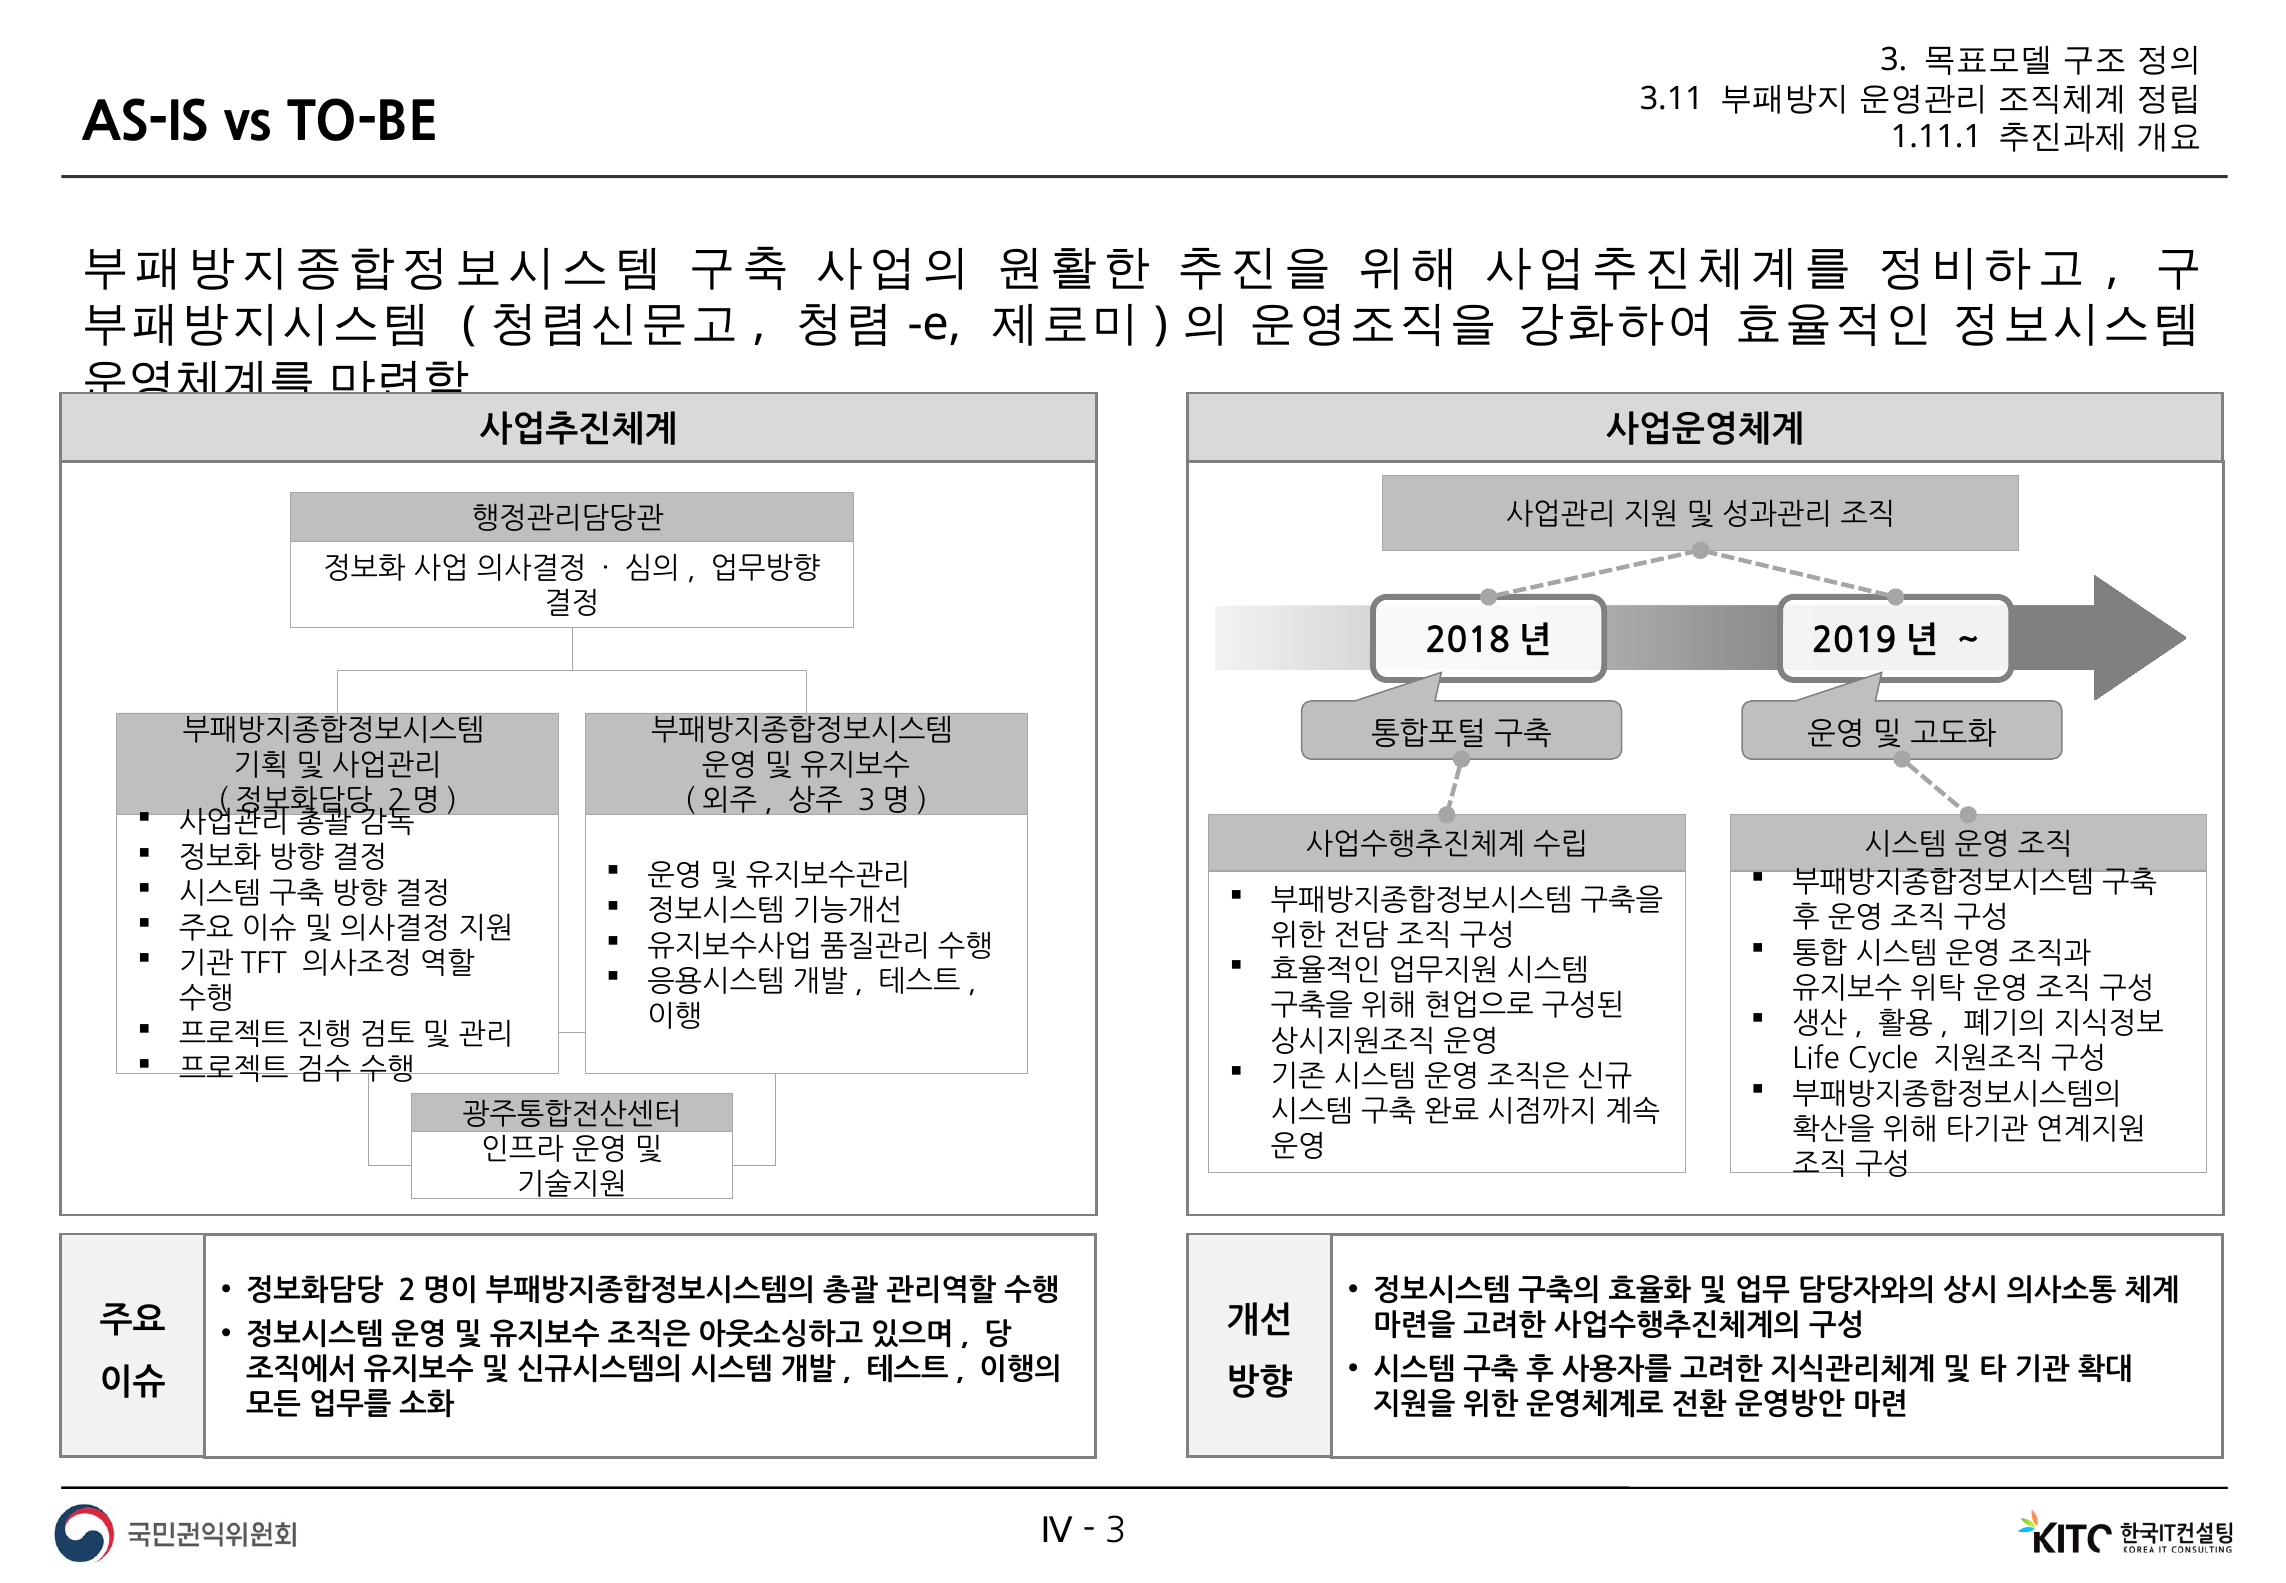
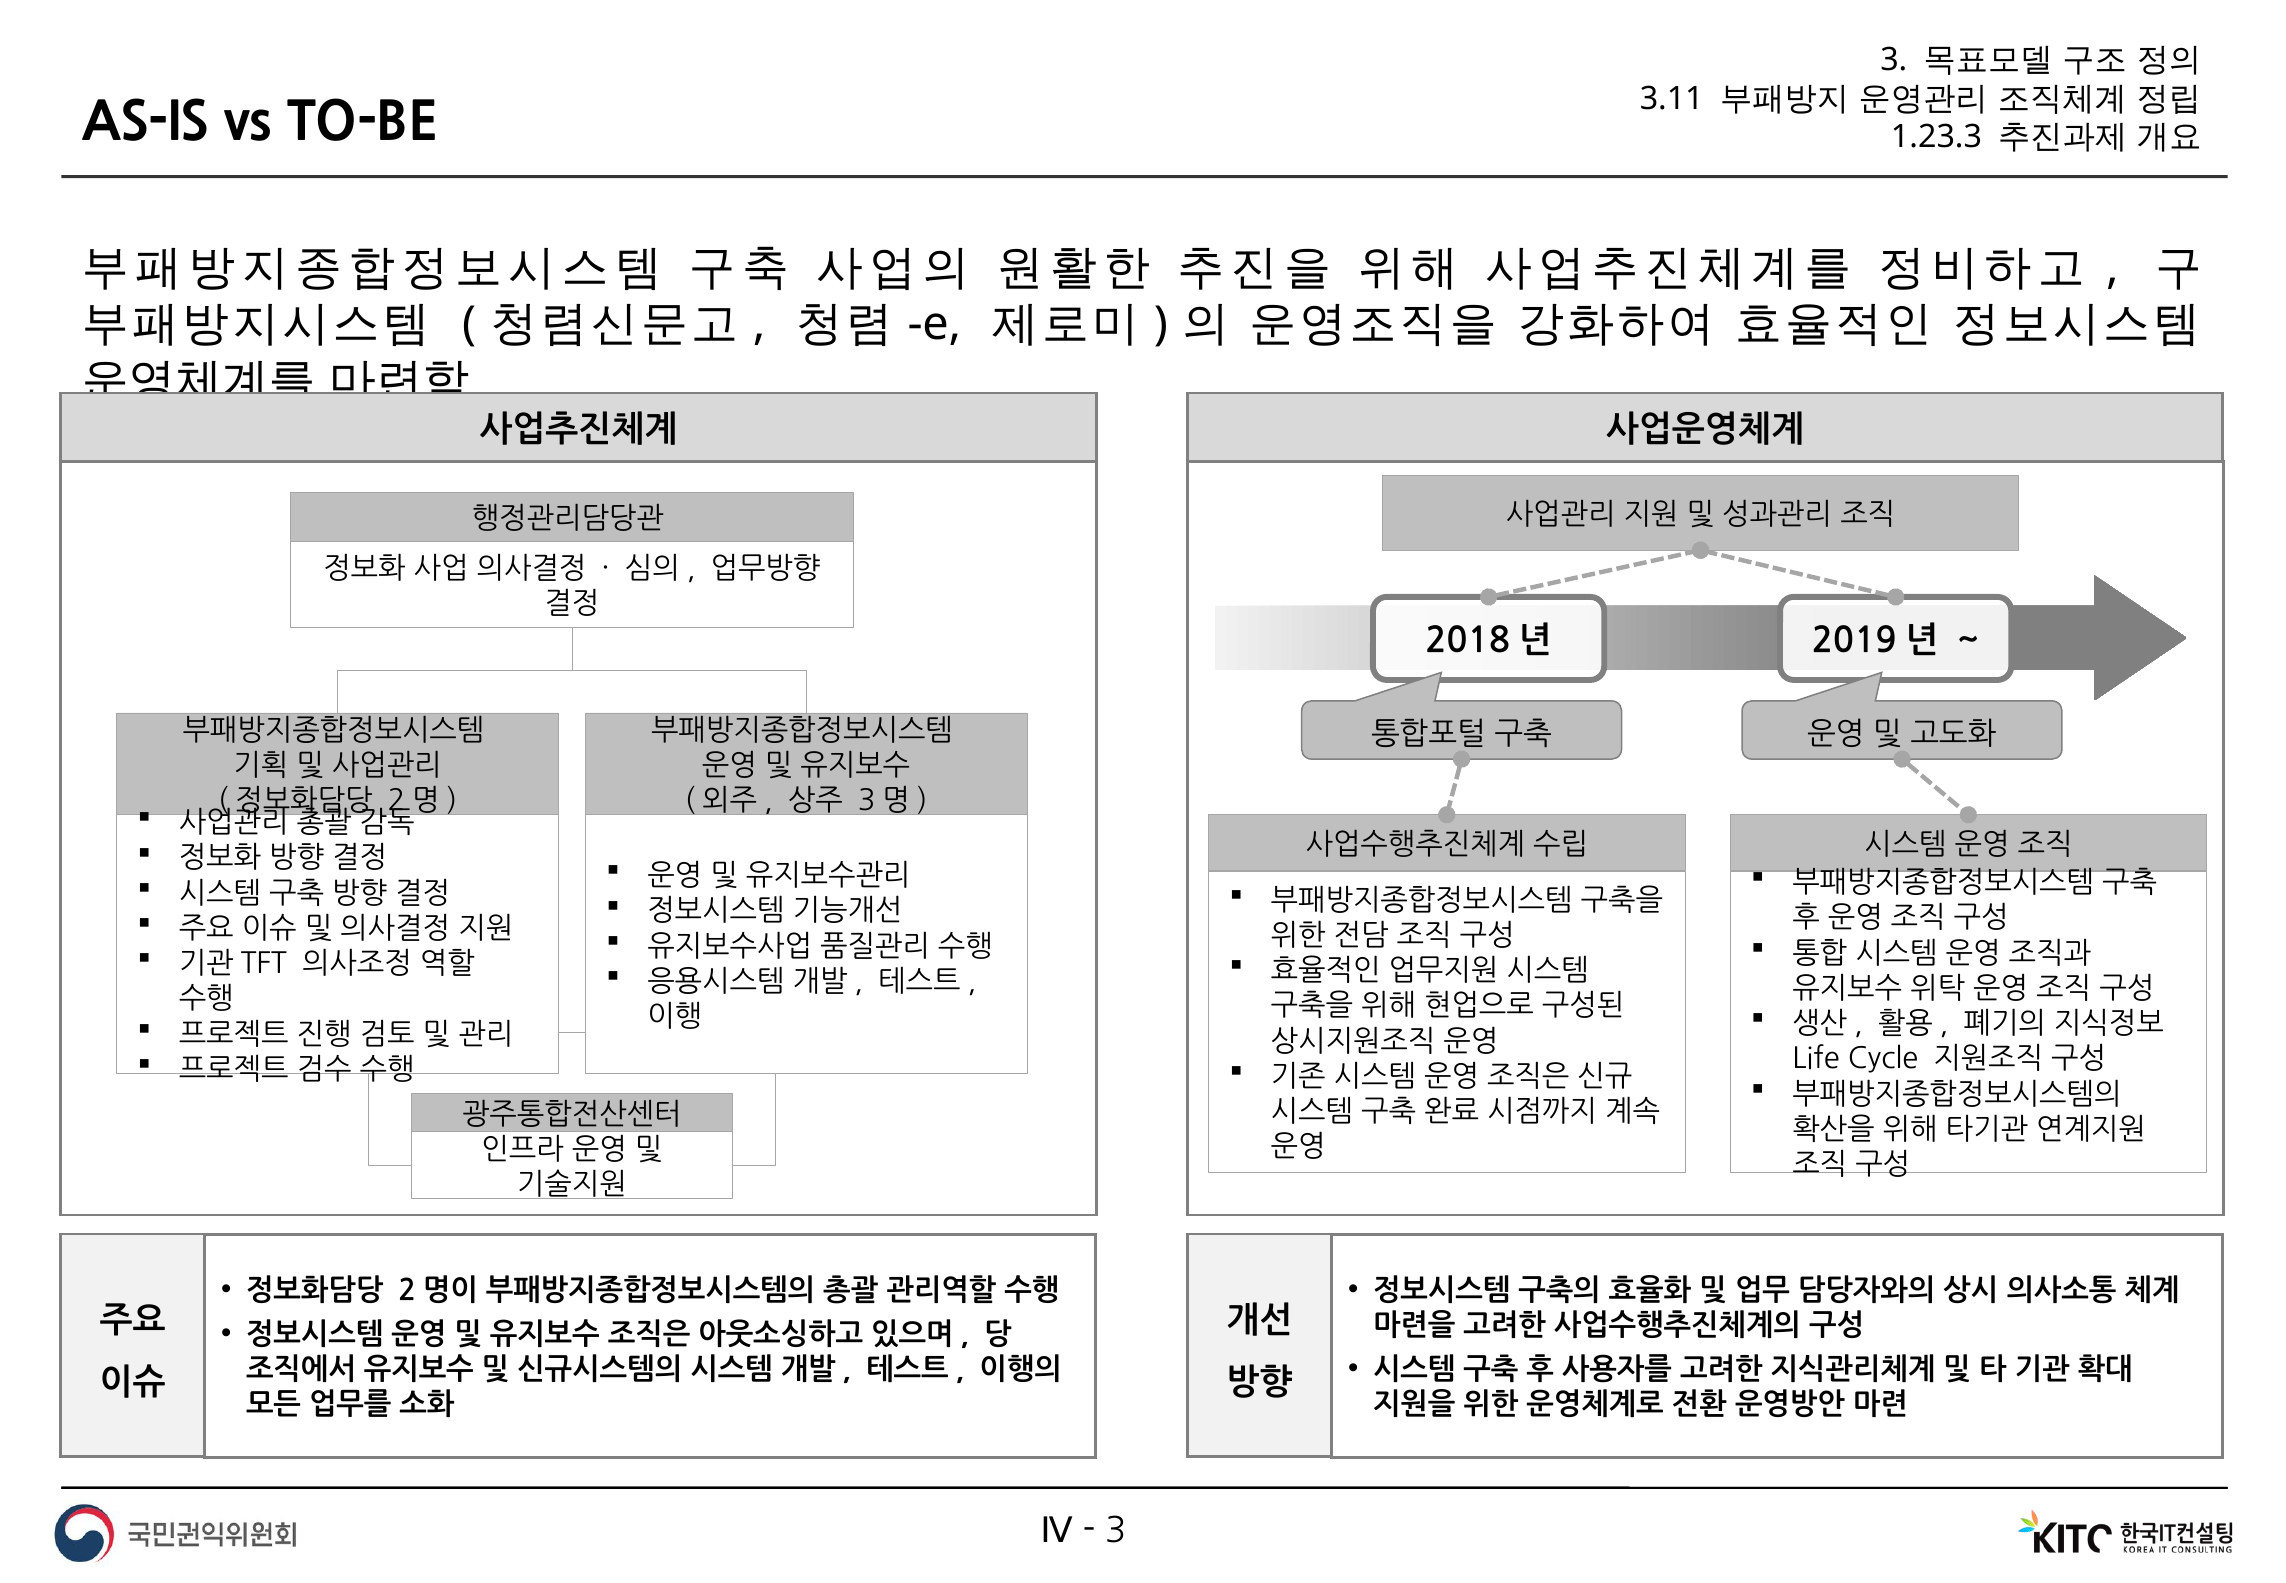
1.11.1: 1.11.1 -> 1.23.3
